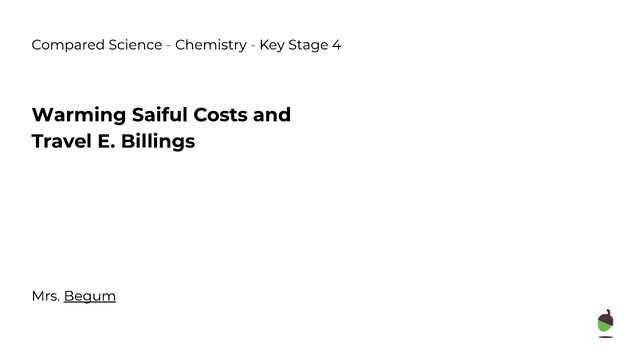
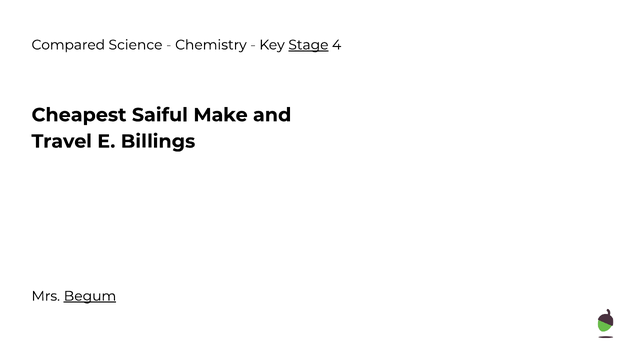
Stage underline: none -> present
Warming: Warming -> Cheapest
Costs: Costs -> Make
